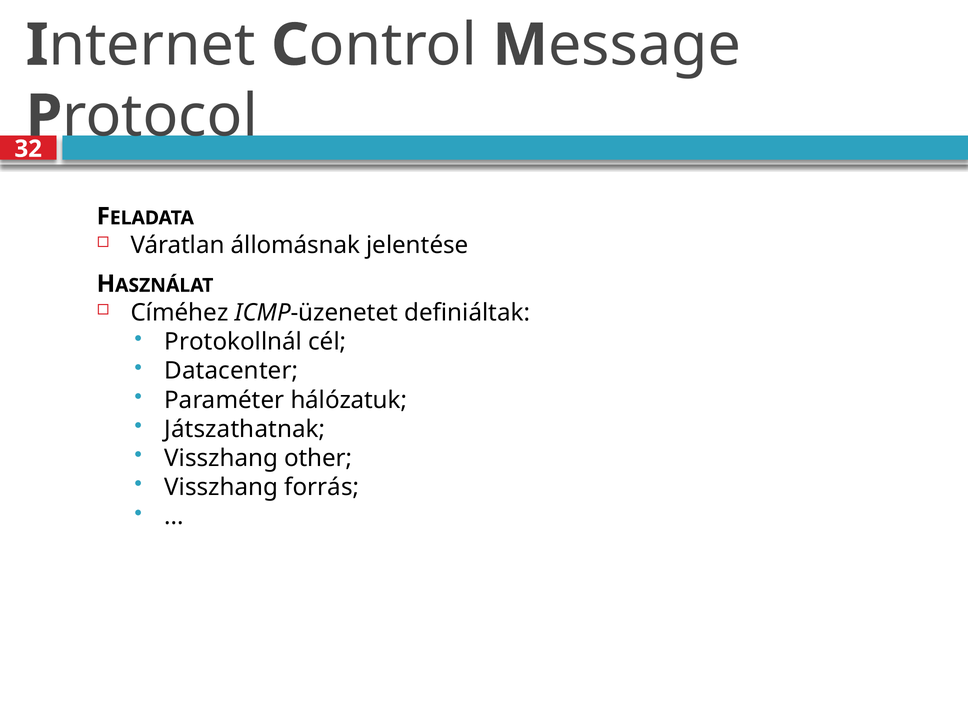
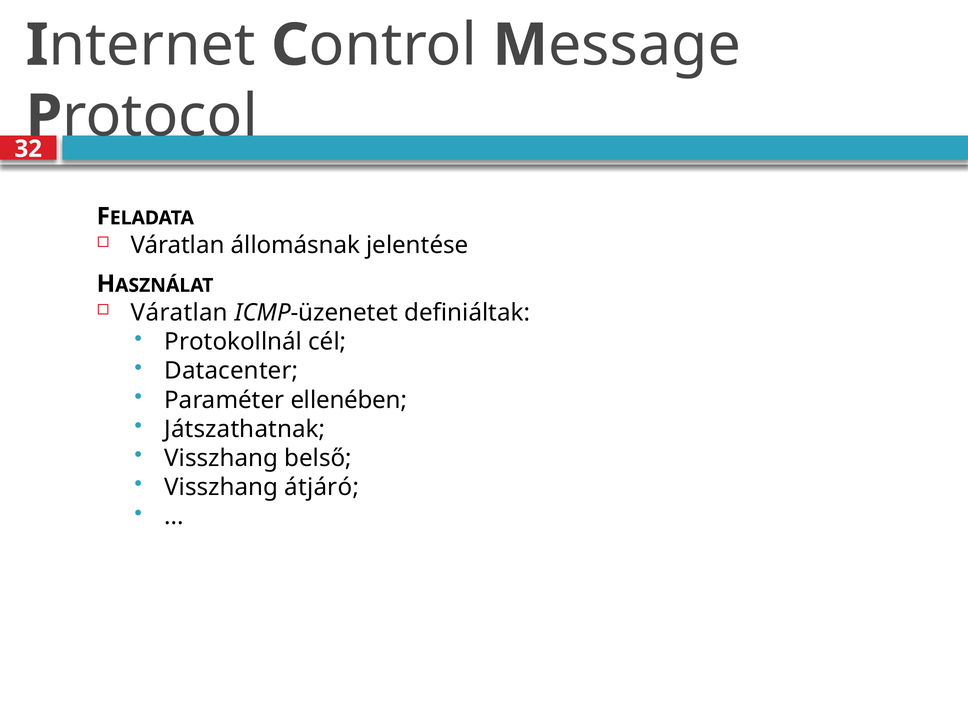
Címéhez at (179, 313): Címéhez -> Váratlan
hálózatuk: hálózatuk -> ellenében
other: other -> belső
forrás: forrás -> átjáró
